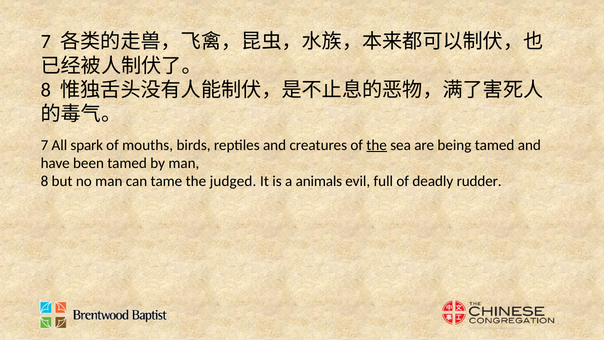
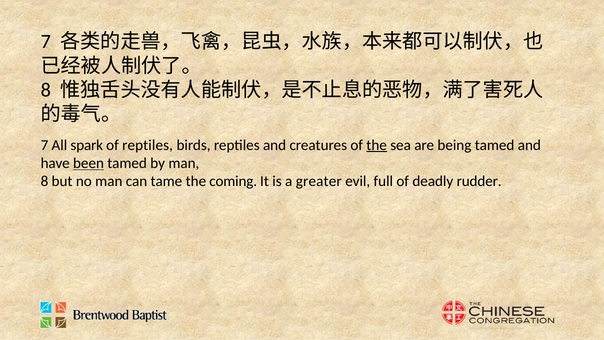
of mouths: mouths -> reptiles
been underline: none -> present
judged: judged -> coming
animals: animals -> greater
